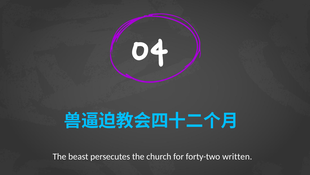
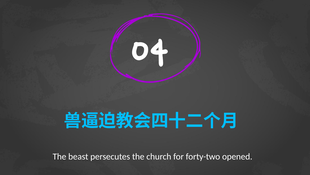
written: written -> opened
